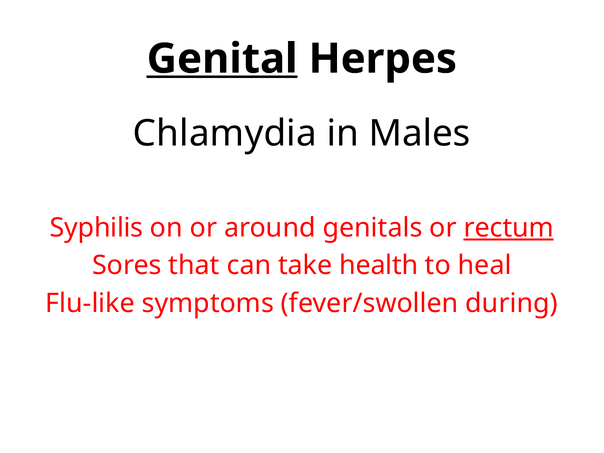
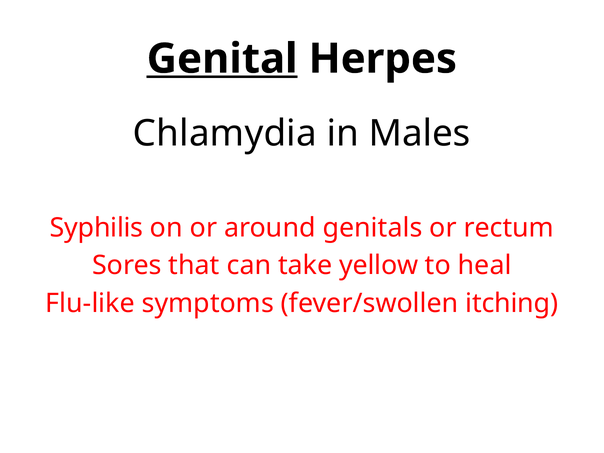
rectum underline: present -> none
health: health -> yellow
during: during -> itching
